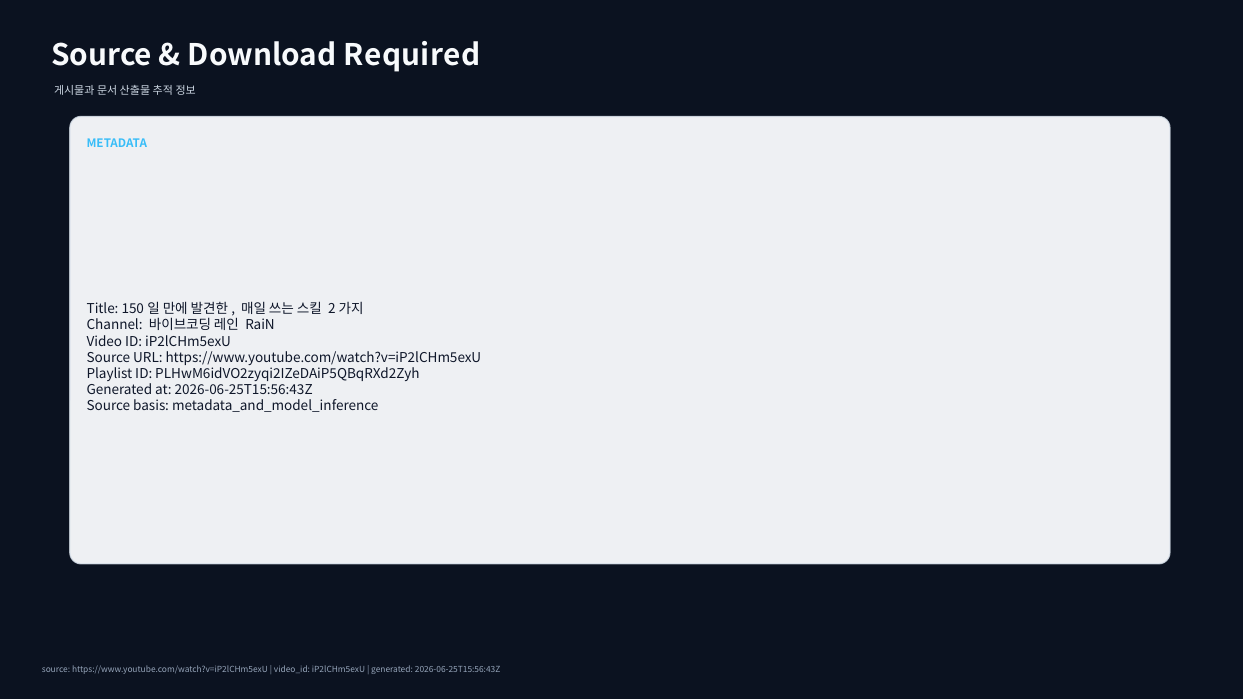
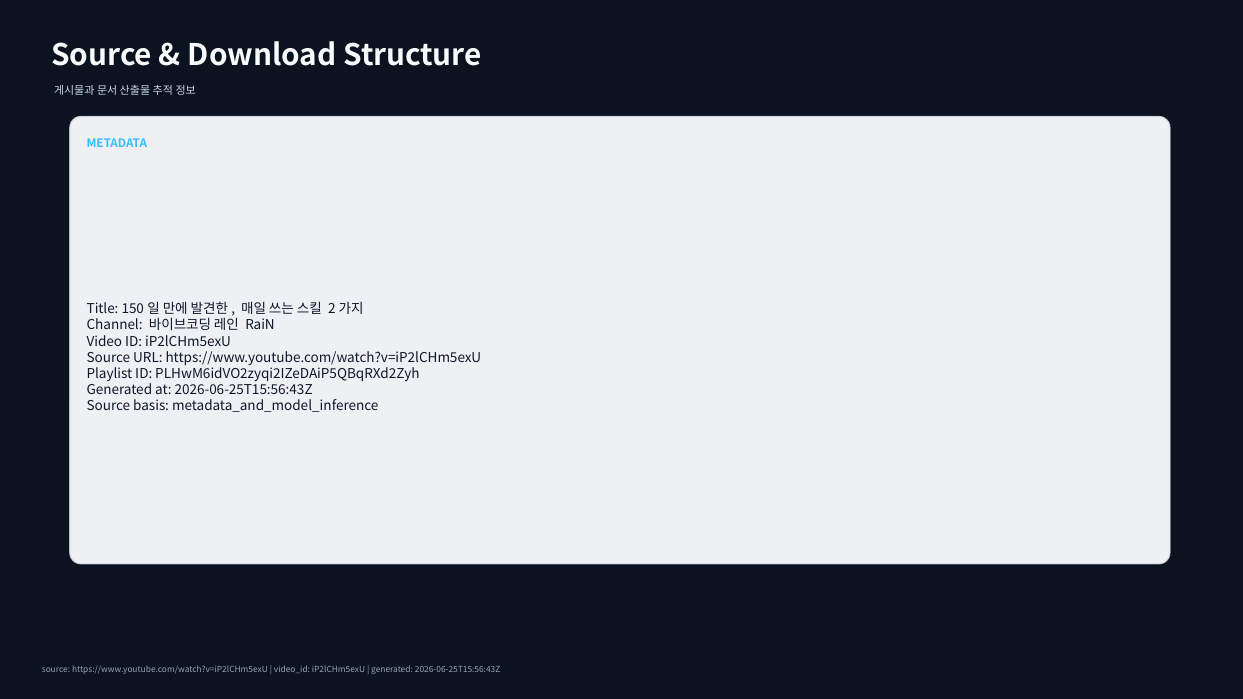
Required: Required -> Structure
